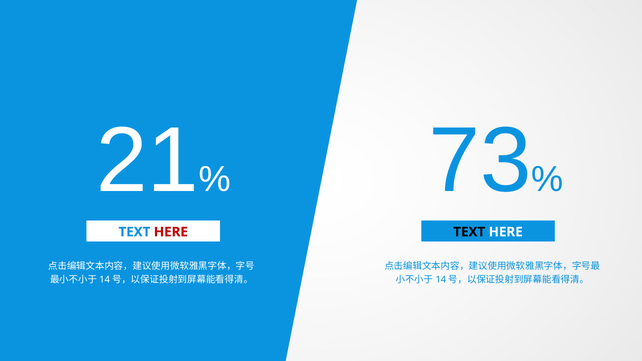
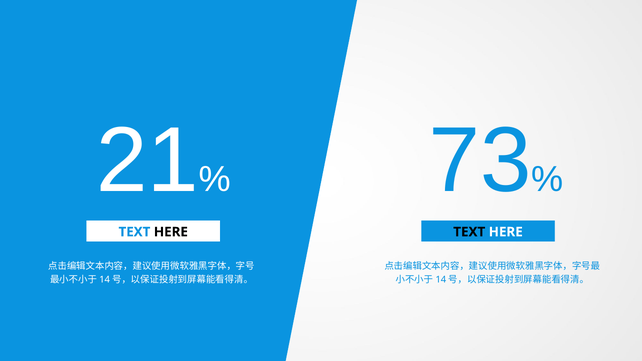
HERE at (171, 232) colour: red -> black
